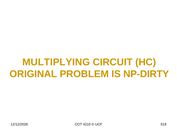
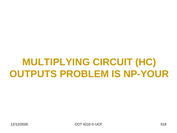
ORIGINAL: ORIGINAL -> OUTPUTS
NP-DIRTY: NP-DIRTY -> NP-YOUR
